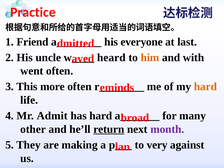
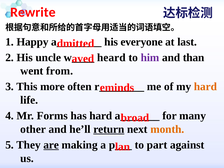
Practice: Practice -> Rewrite
Friend: Friend -> Happy
him colour: orange -> purple
with: with -> than
went often: often -> from
Admit: Admit -> Forms
month colour: purple -> orange
are underline: none -> present
very: very -> part
